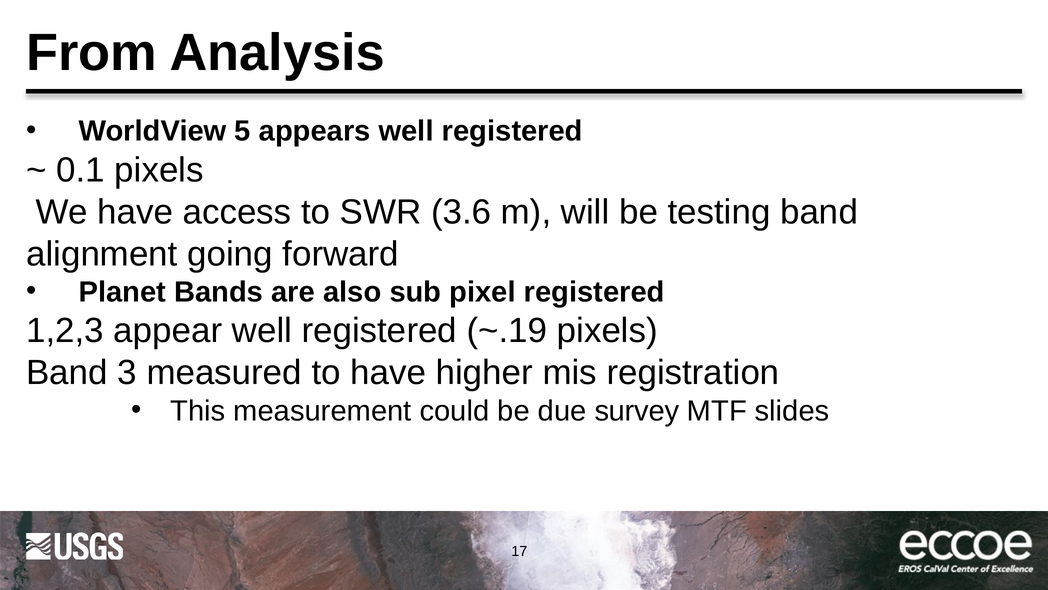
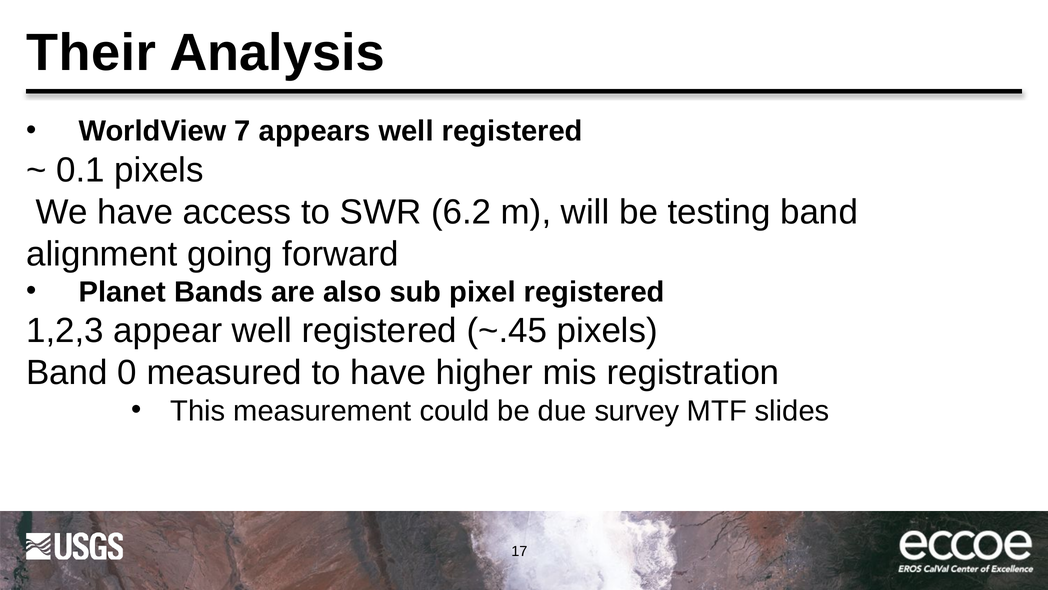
From: From -> Their
5: 5 -> 7
3.6: 3.6 -> 6.2
~.19: ~.19 -> ~.45
3: 3 -> 0
